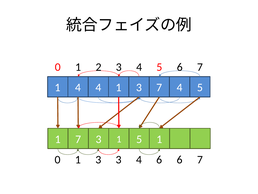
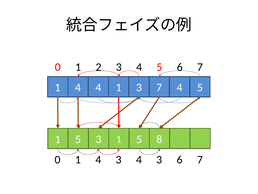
7 at (78, 139): 7 -> 5
5 1: 1 -> 8
0 1 3: 3 -> 4
3 4 6: 6 -> 3
